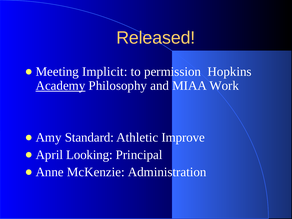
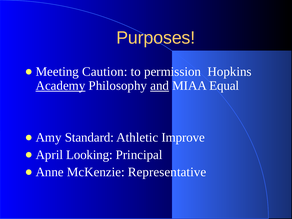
Released: Released -> Purposes
Implicit: Implicit -> Caution
and underline: none -> present
Work: Work -> Equal
Administration: Administration -> Representative
